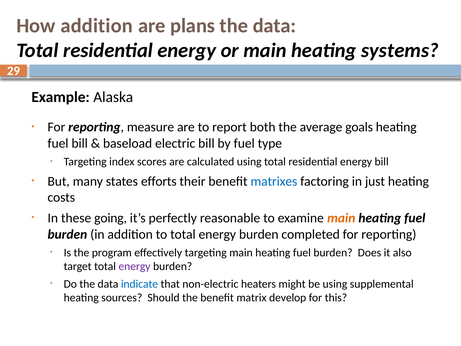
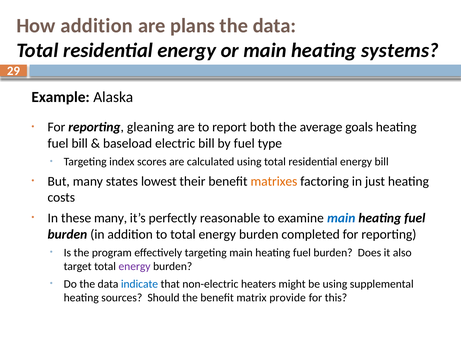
measure: measure -> gleaning
efforts: efforts -> lowest
matrixes colour: blue -> orange
these going: going -> many
main at (341, 218) colour: orange -> blue
develop: develop -> provide
